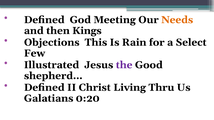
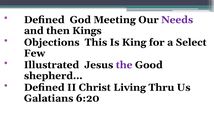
Needs colour: orange -> purple
Rain: Rain -> King
0:20: 0:20 -> 6:20
